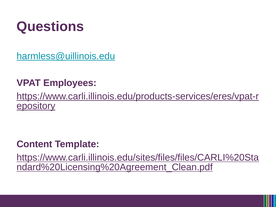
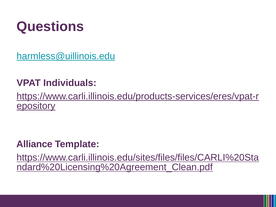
Employees: Employees -> Individuals
Content: Content -> Alliance
